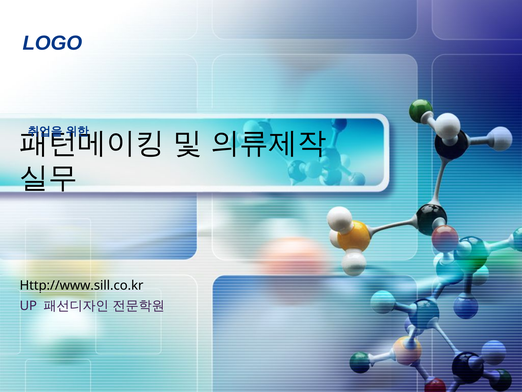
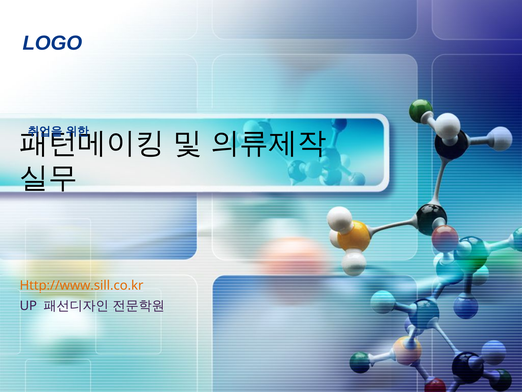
Http://www.sill.co.kr colour: black -> orange
